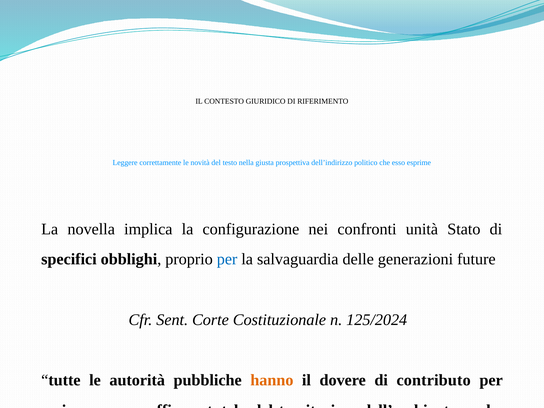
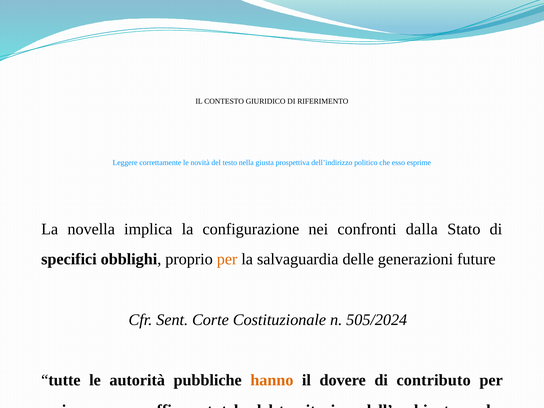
unità: unità -> dalla
per at (227, 259) colour: blue -> orange
125/2024: 125/2024 -> 505/2024
